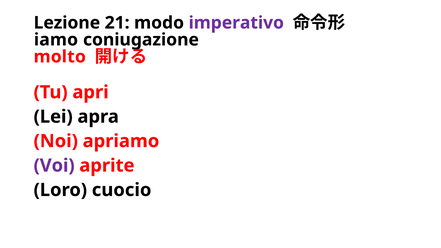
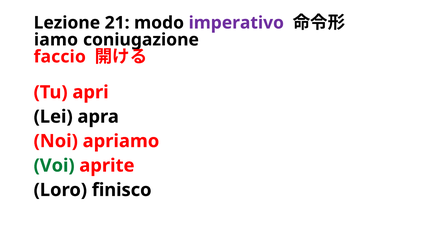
molto: molto -> faccio
Voi colour: purple -> green
cuocio: cuocio -> finisco
